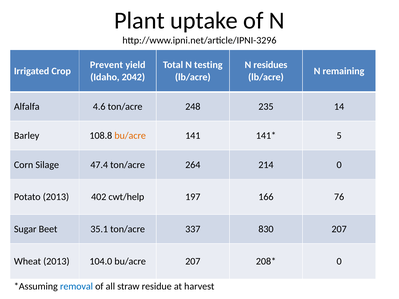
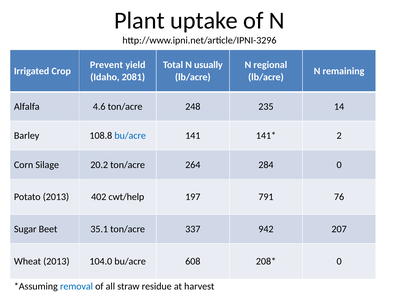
testing: testing -> usually
residues: residues -> regional
2042: 2042 -> 2081
bu/acre at (130, 136) colour: orange -> blue
5: 5 -> 2
47.4: 47.4 -> 20.2
214: 214 -> 284
166: 166 -> 791
830: 830 -> 942
bu/acre 207: 207 -> 608
